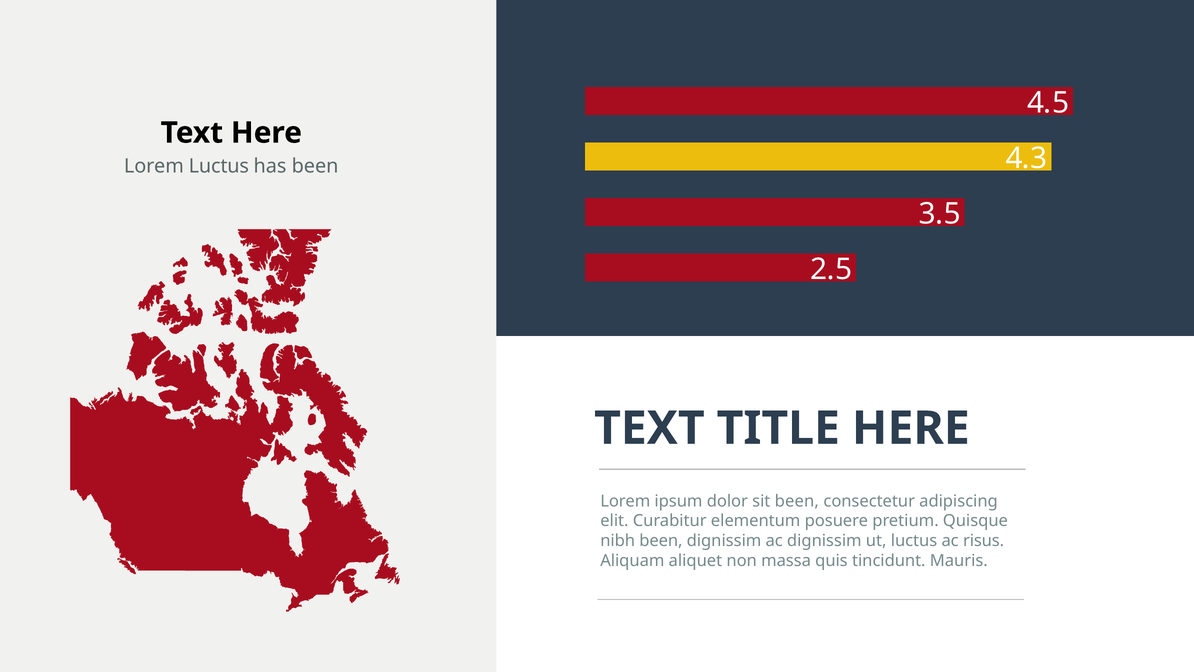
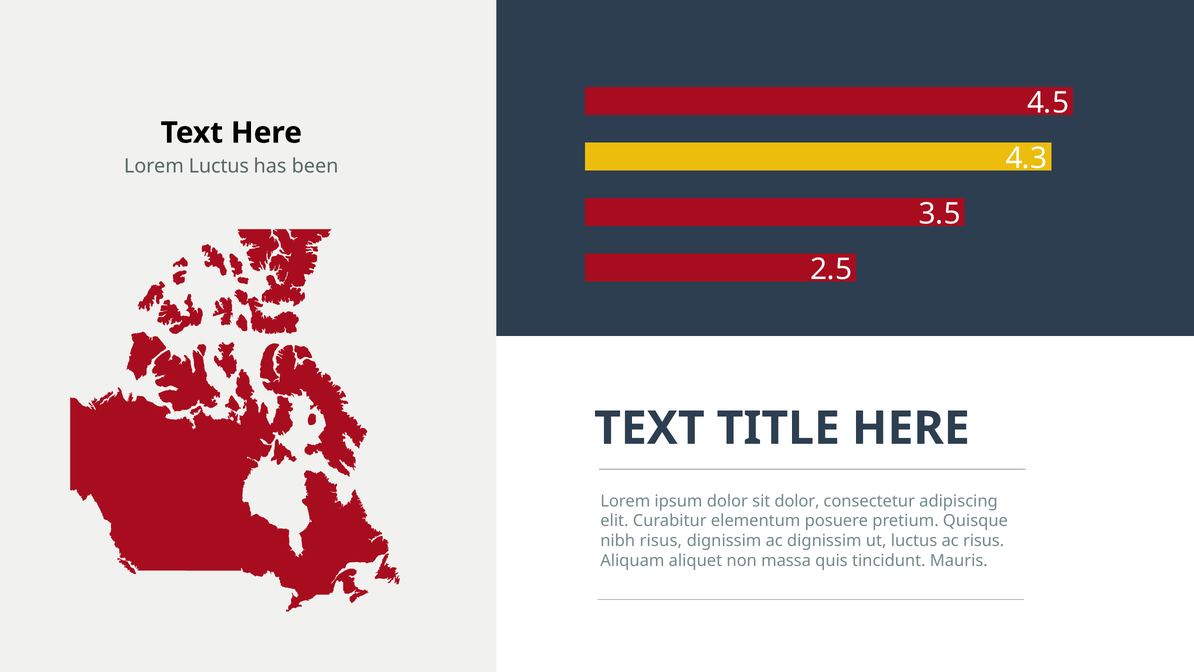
sit been: been -> dolor
nibh been: been -> risus
